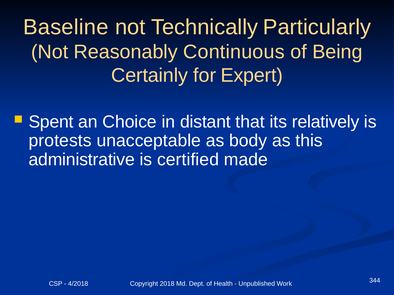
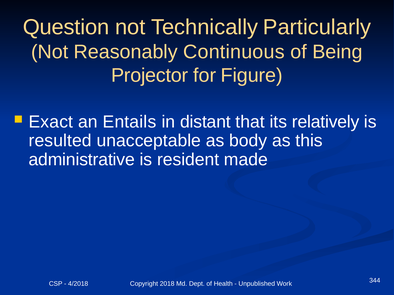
Baseline: Baseline -> Question
Certainly: Certainly -> Projector
Expert: Expert -> Figure
Spent: Spent -> Exact
Choice: Choice -> Entails
protests: protests -> resulted
certified: certified -> resident
